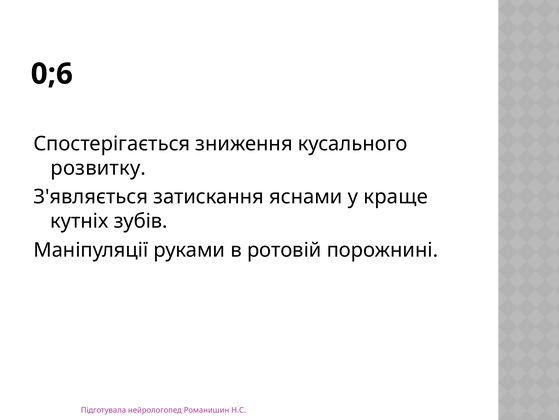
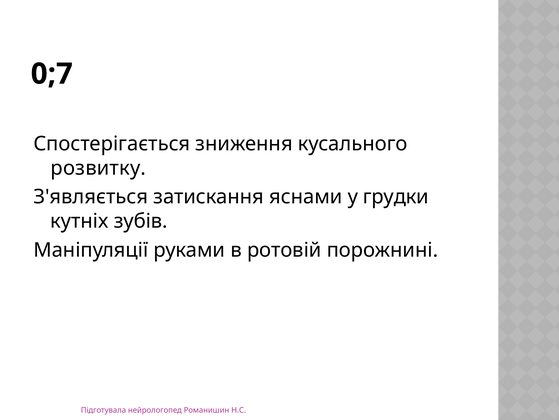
0;6: 0;6 -> 0;7
краще: краще -> грудки
